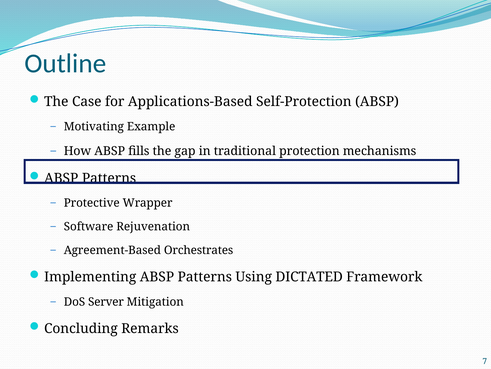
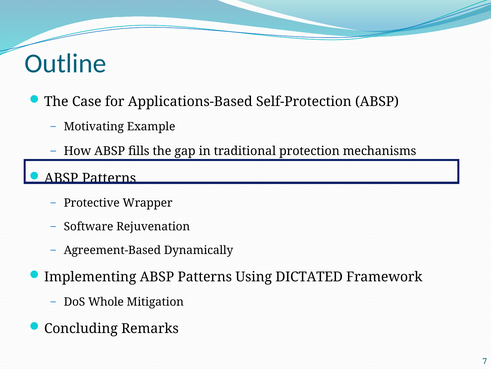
Orchestrates: Orchestrates -> Dynamically
Server: Server -> Whole
